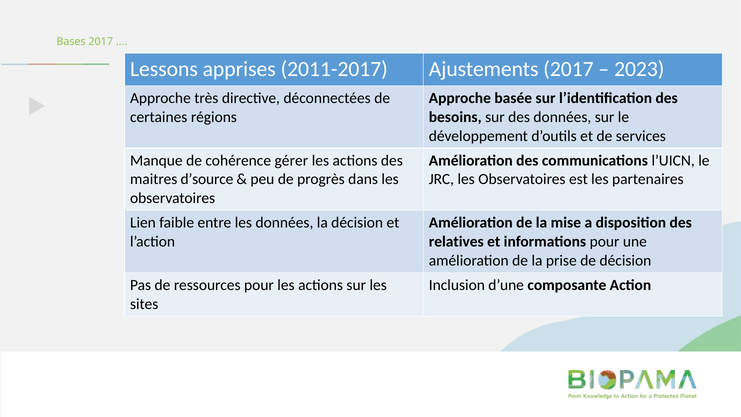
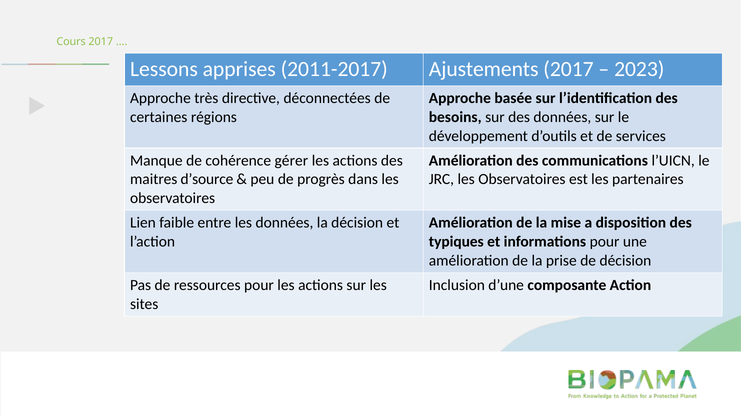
Bases: Bases -> Cours
relatives: relatives -> typiques
